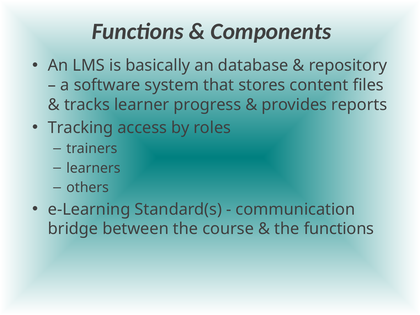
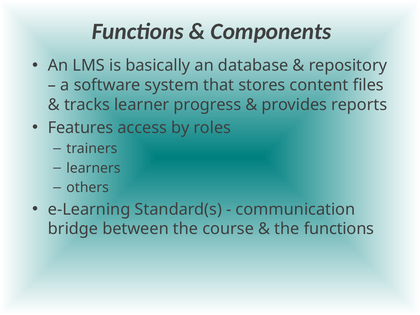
Tracking: Tracking -> Features
